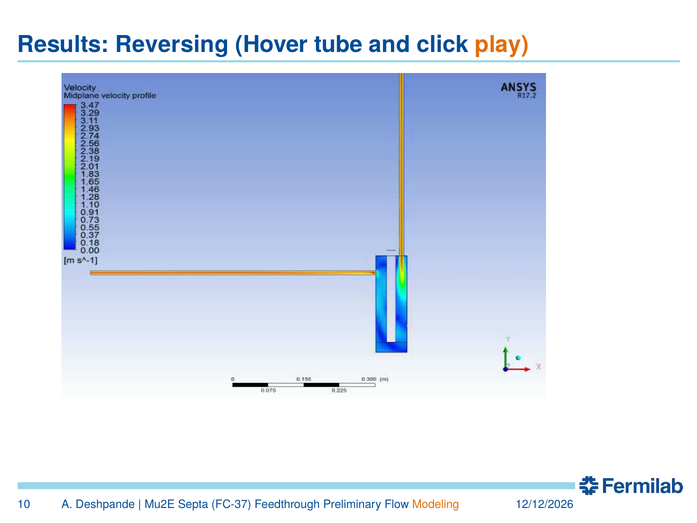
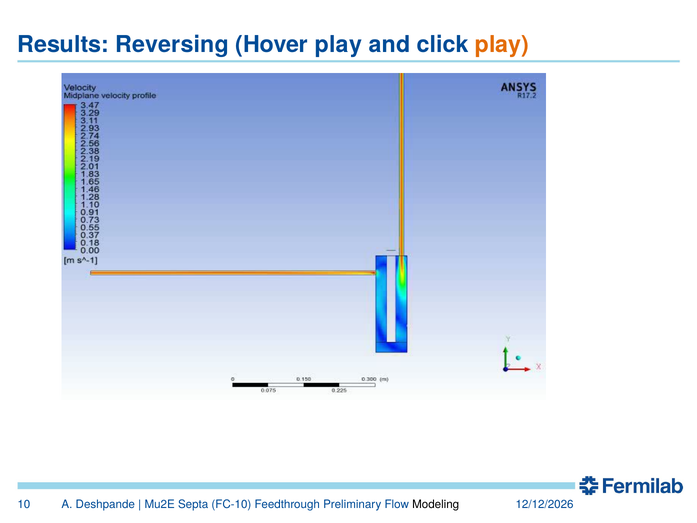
Hover tube: tube -> play
FC-37: FC-37 -> FC-10
Modeling colour: orange -> black
